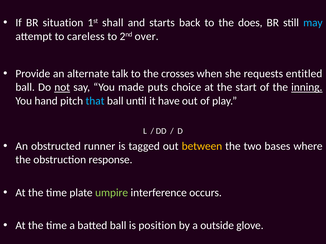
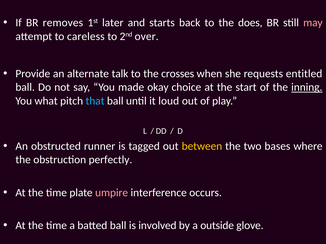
situation: situation -> removes
shall: shall -> later
may colour: light blue -> pink
not underline: present -> none
puts: puts -> okay
hand: hand -> what
have: have -> loud
response: response -> perfectly
umpire colour: light green -> pink
position: position -> involved
